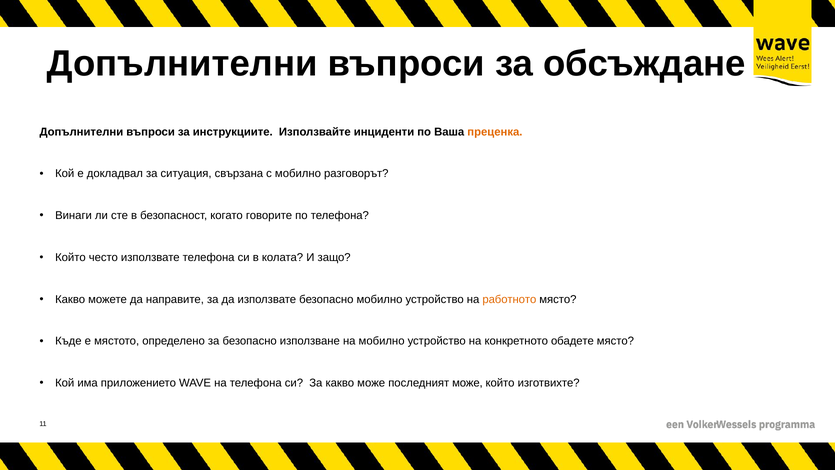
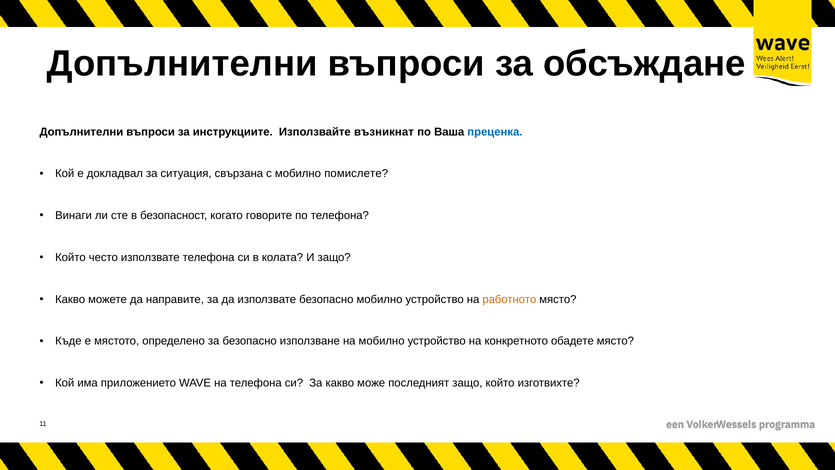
инциденти: инциденти -> възникнат
преценка colour: orange -> blue
разговорът: разговорът -> помислете
последният може: може -> защо
